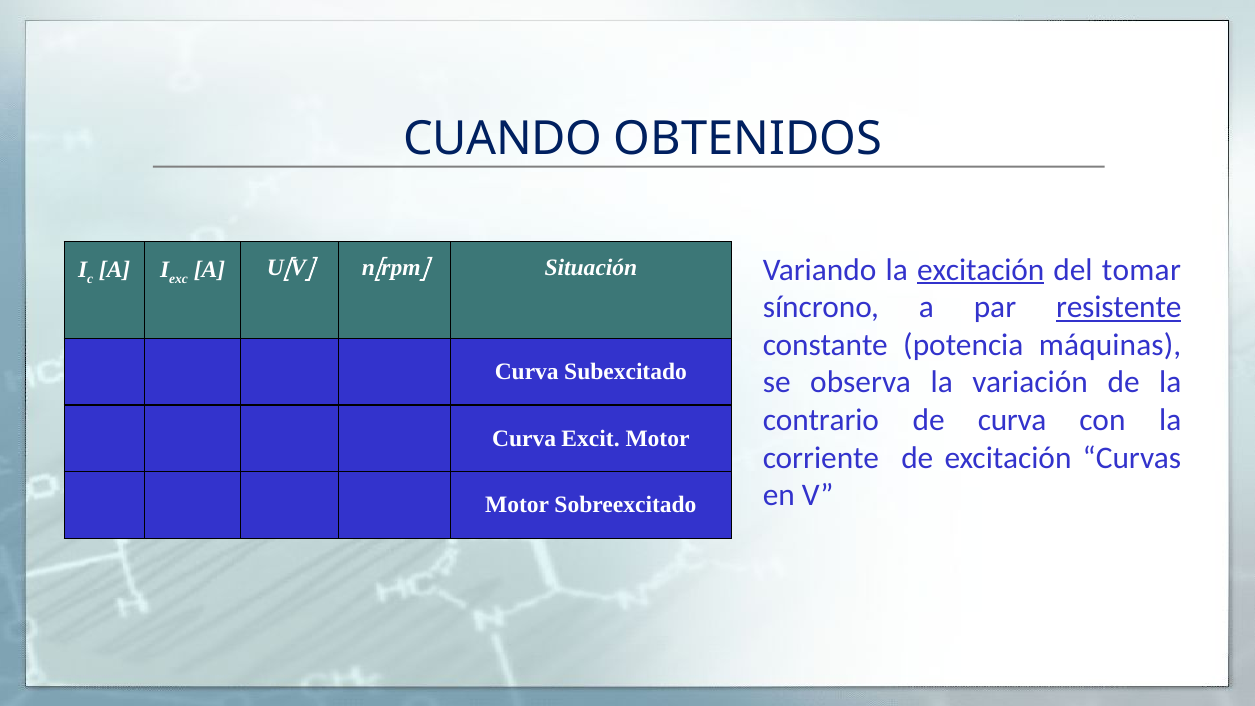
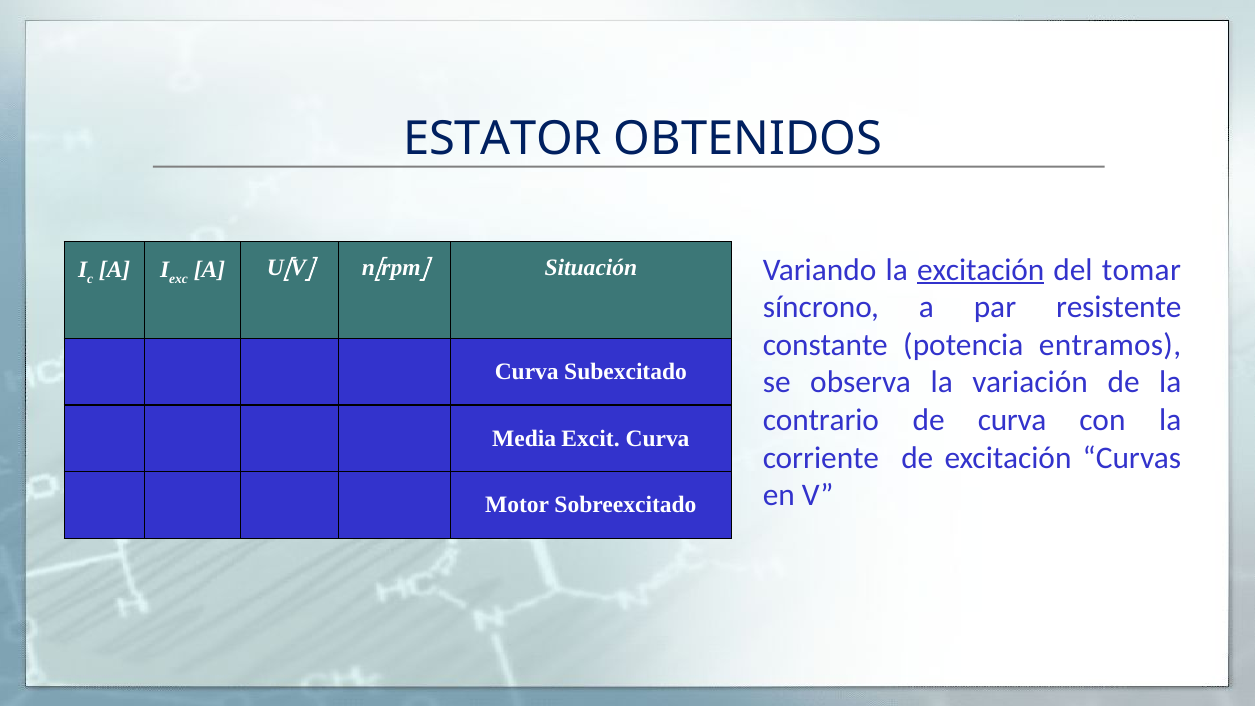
CUANDO: CUANDO -> ESTATOR
resistente underline: present -> none
máquinas: máquinas -> entramos
Curva at (524, 439): Curva -> Media
Excit Motor: Motor -> Curva
